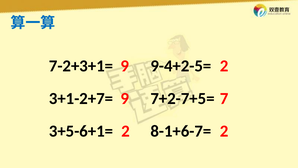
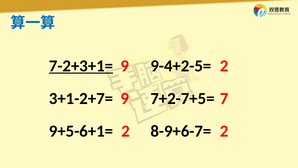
7-2+3+1= underline: none -> present
3+5-6+1=: 3+5-6+1= -> 9+5-6+1=
8-1+6-7=: 8-1+6-7= -> 8-9+6-7=
